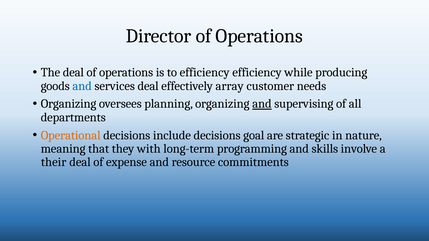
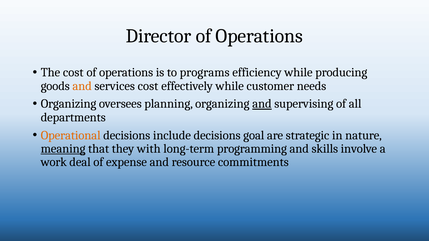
The deal: deal -> cost
to efficiency: efficiency -> programs
and at (82, 86) colour: blue -> orange
services deal: deal -> cost
effectively array: array -> while
meaning underline: none -> present
their: their -> work
